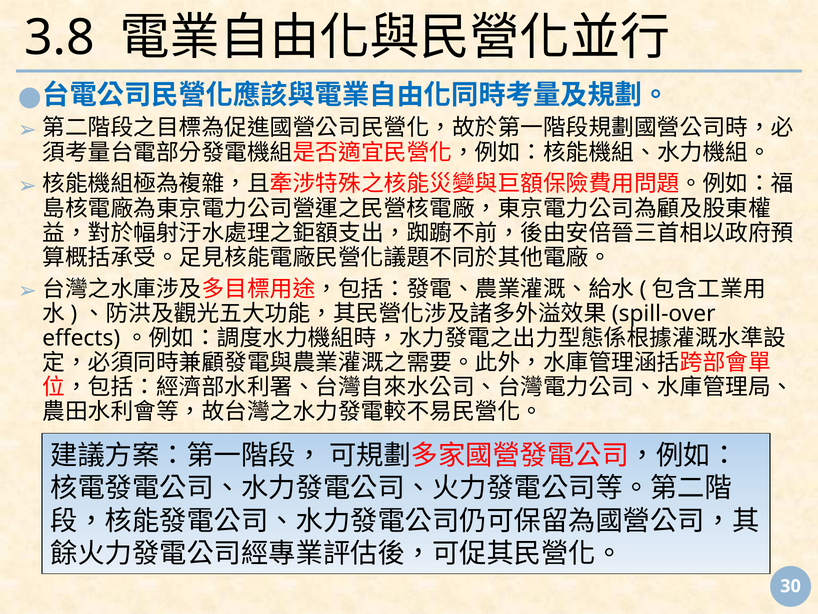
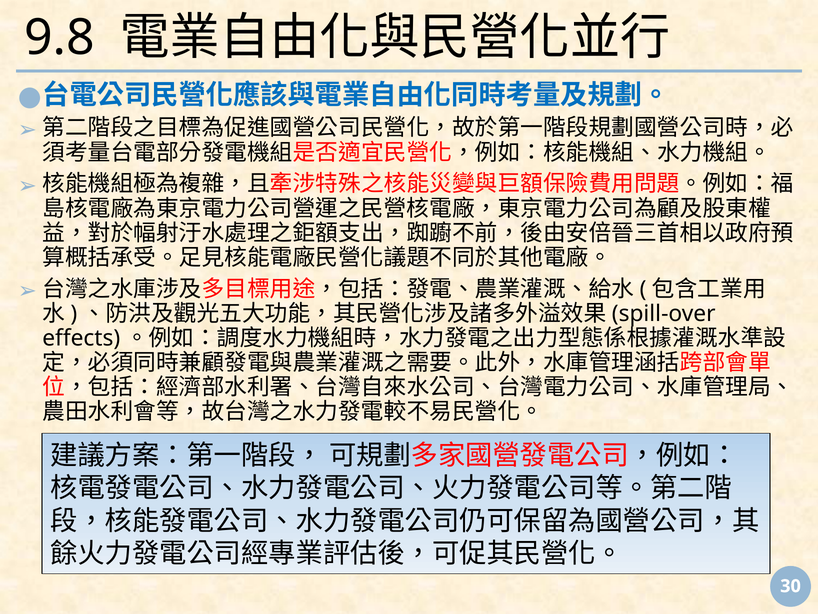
3.8: 3.8 -> 9.8
